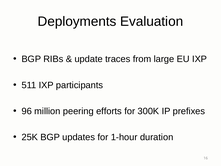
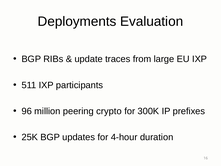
efforts: efforts -> crypto
1-hour: 1-hour -> 4-hour
